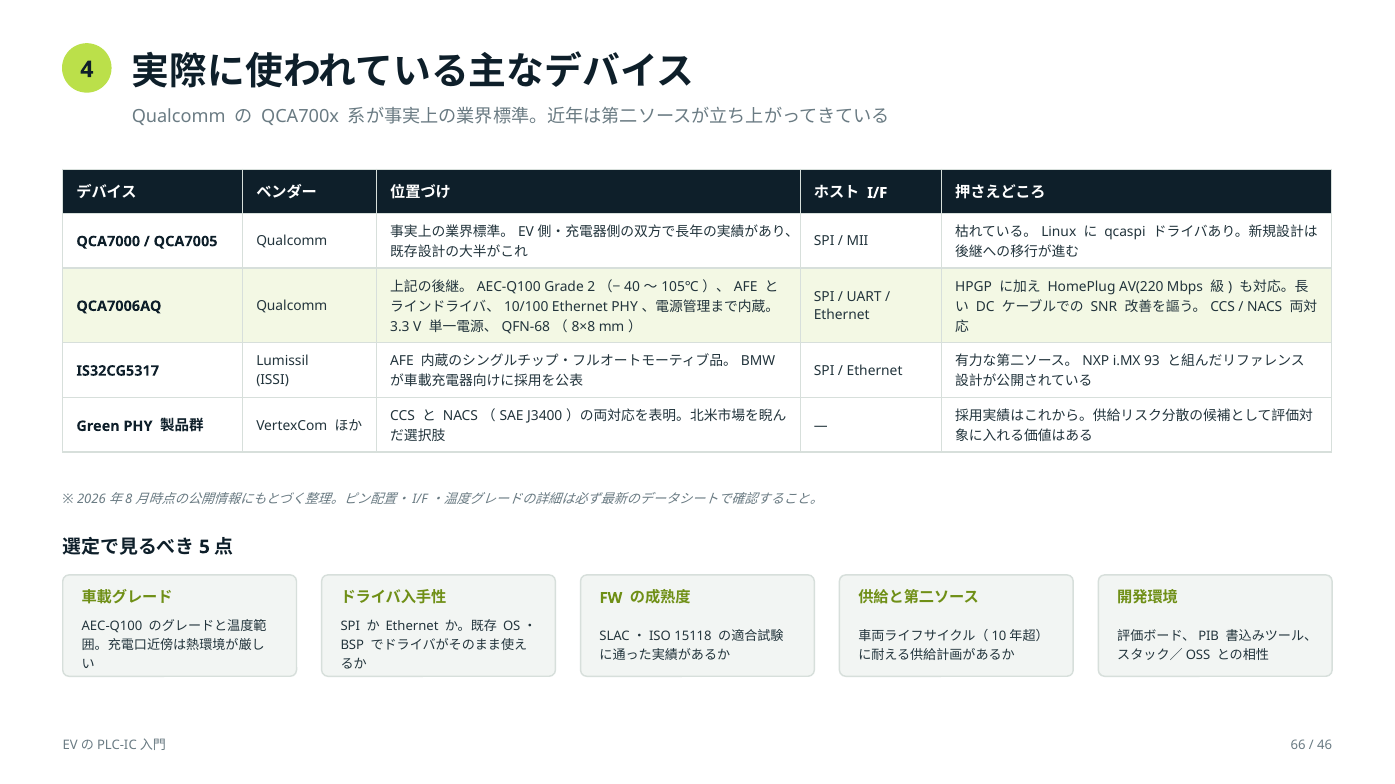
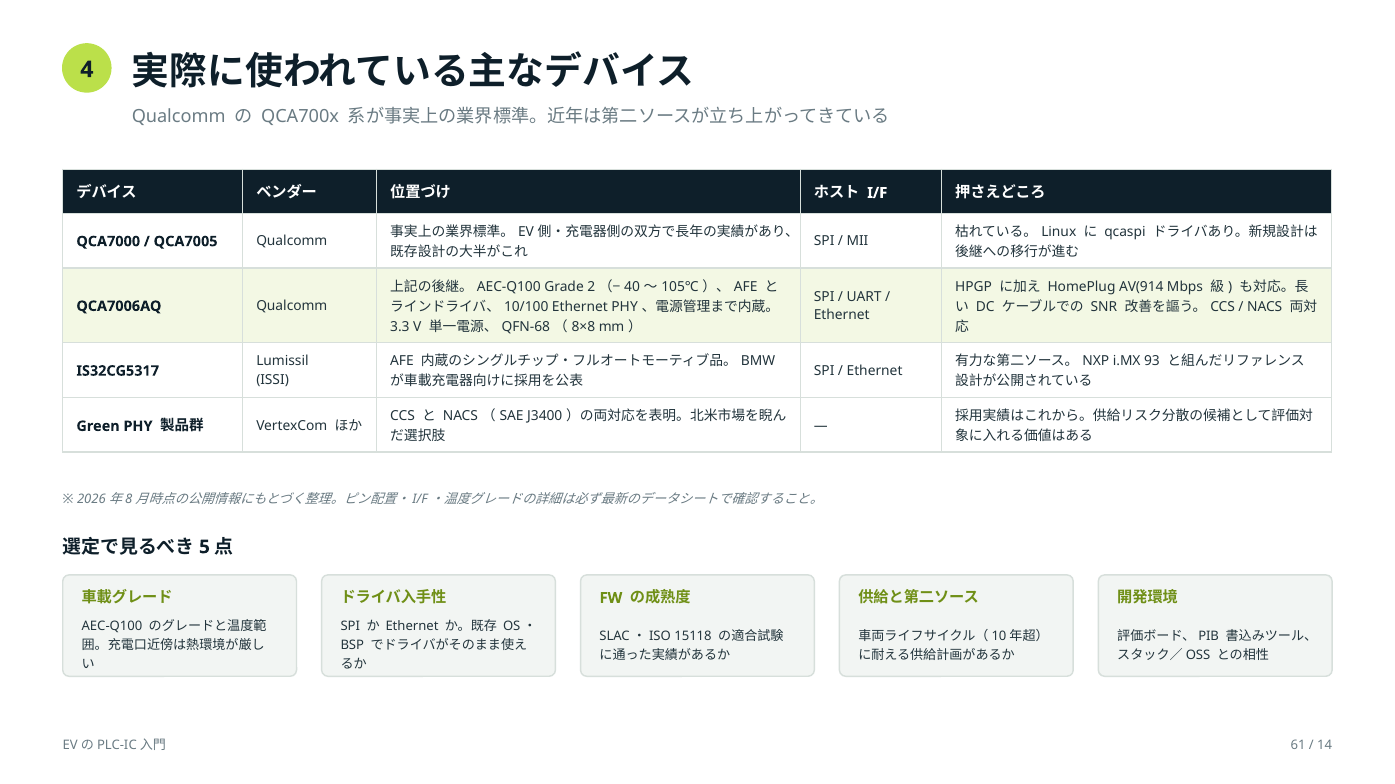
AV(220: AV(220 -> AV(914
66: 66 -> 61
46: 46 -> 14
